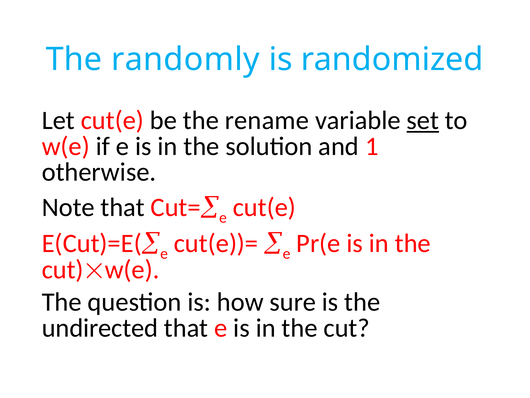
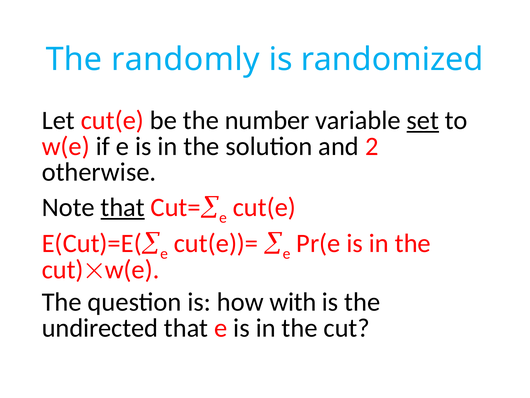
rename: rename -> number
1: 1 -> 2
that at (123, 207) underline: none -> present
sure: sure -> with
